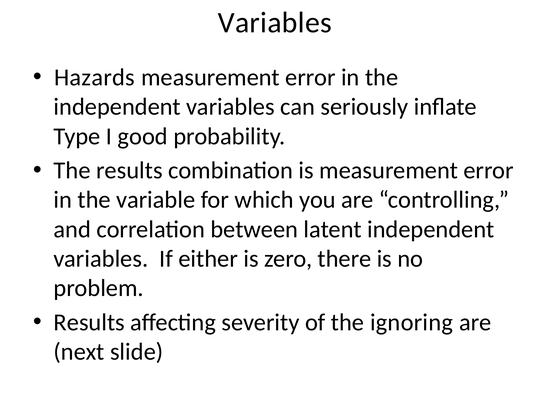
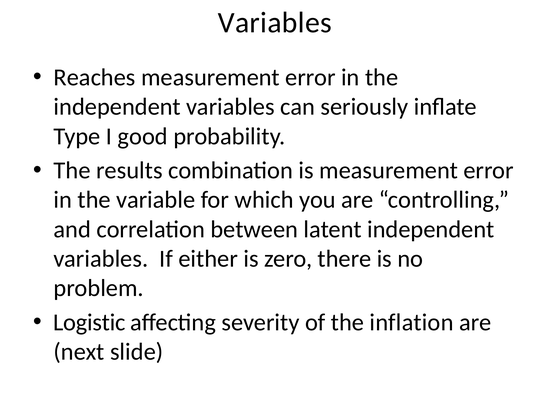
Hazards: Hazards -> Reaches
Results at (89, 322): Results -> Logistic
ignoring: ignoring -> inflation
